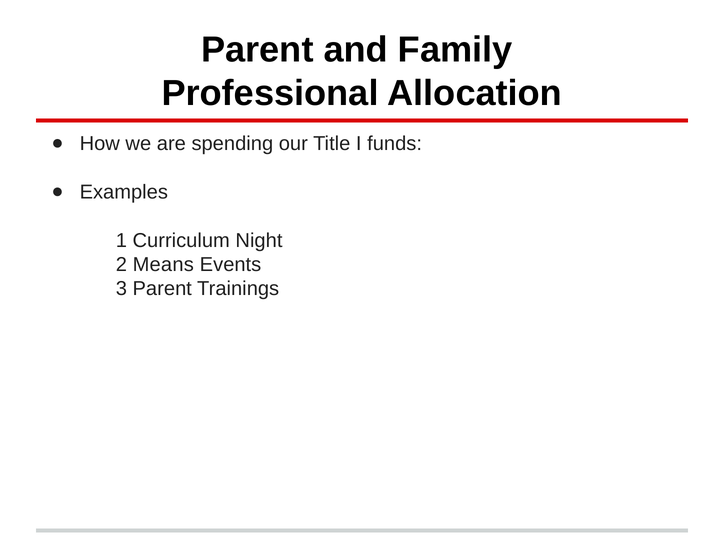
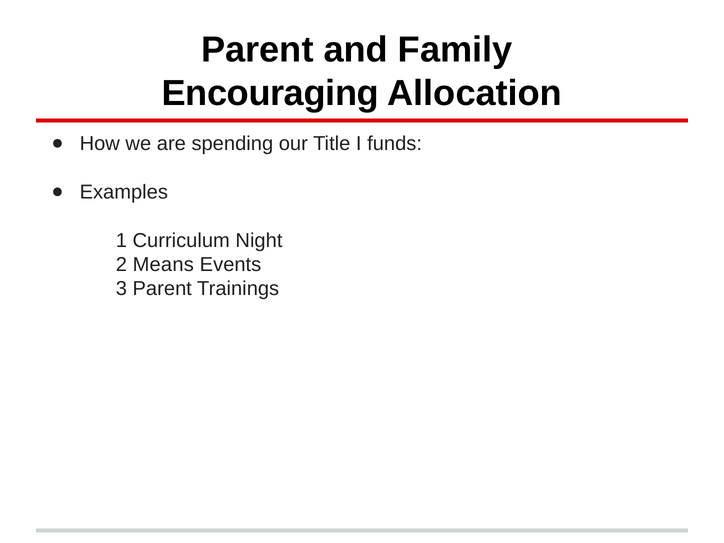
Professional: Professional -> Encouraging
